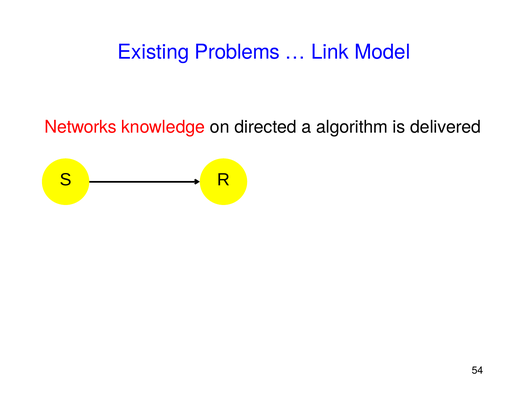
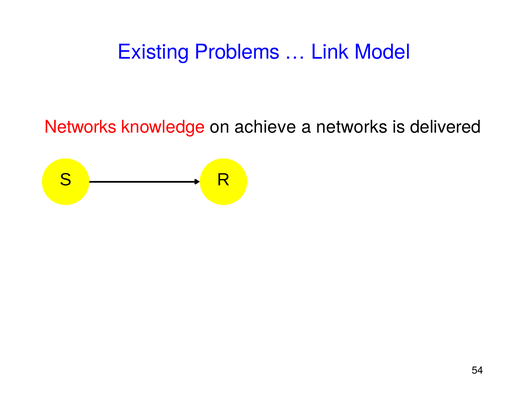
directed: directed -> achieve
a algorithm: algorithm -> networks
